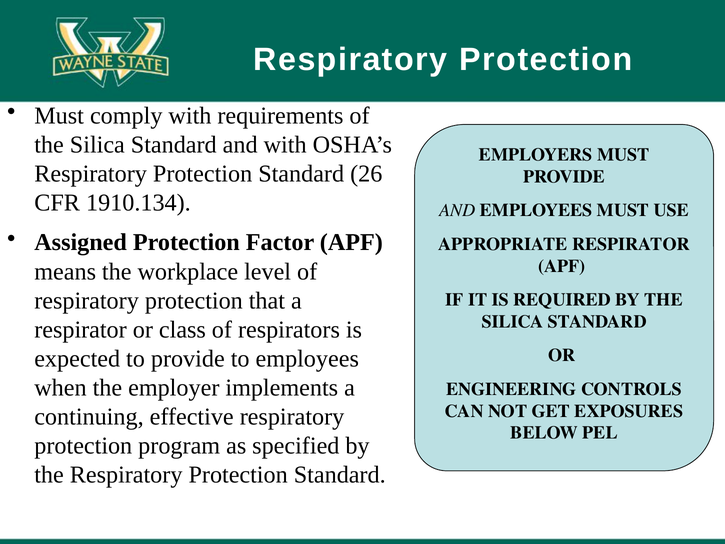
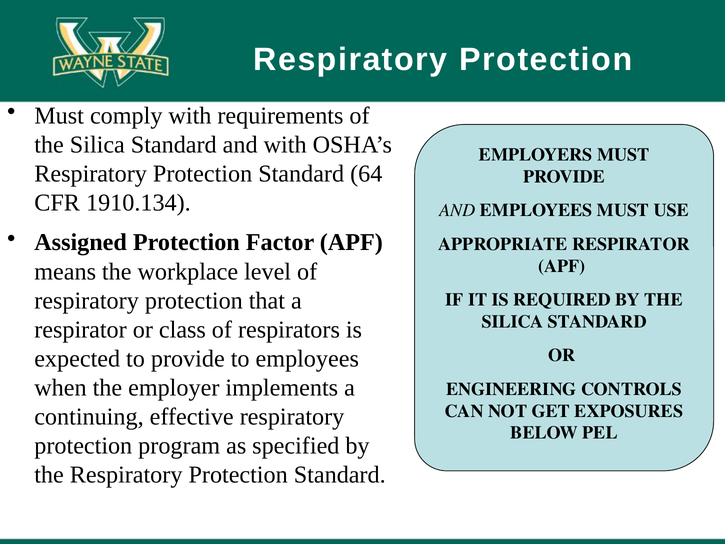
26: 26 -> 64
